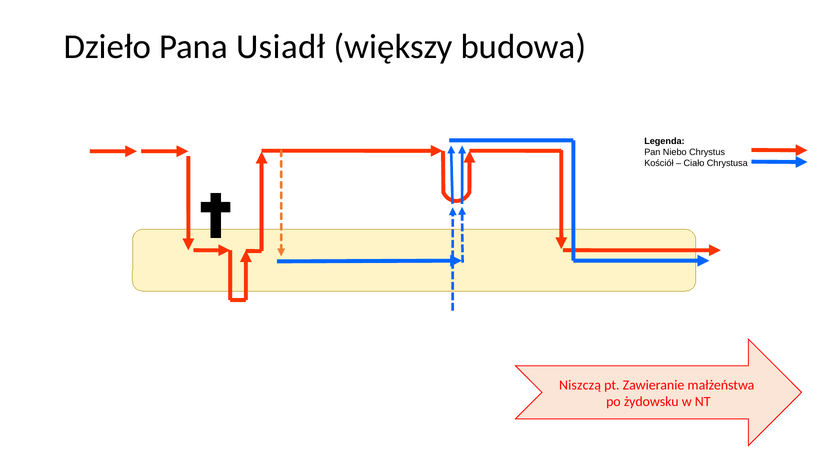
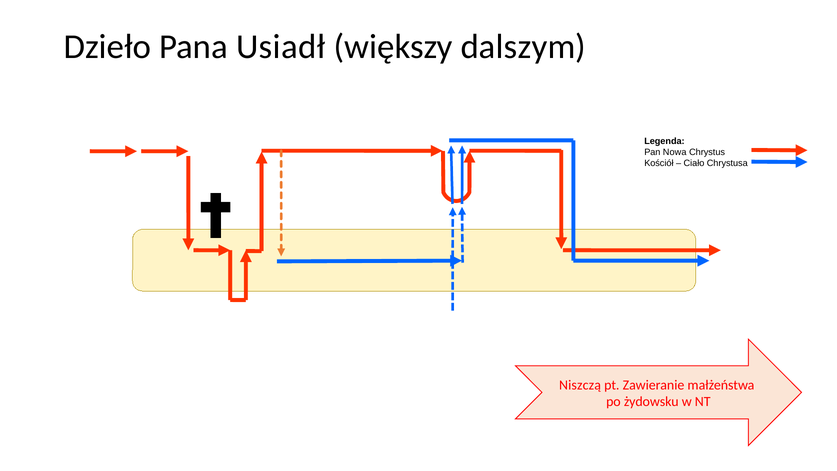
budowa: budowa -> dalszym
Niebo: Niebo -> Nowa
